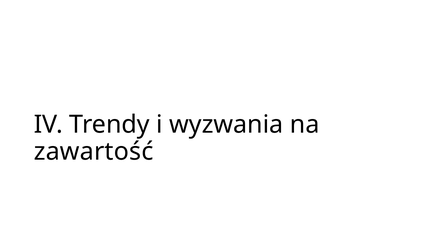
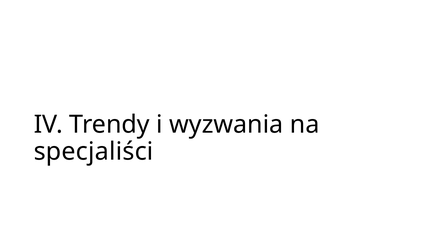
zawartość: zawartość -> specjaliści
